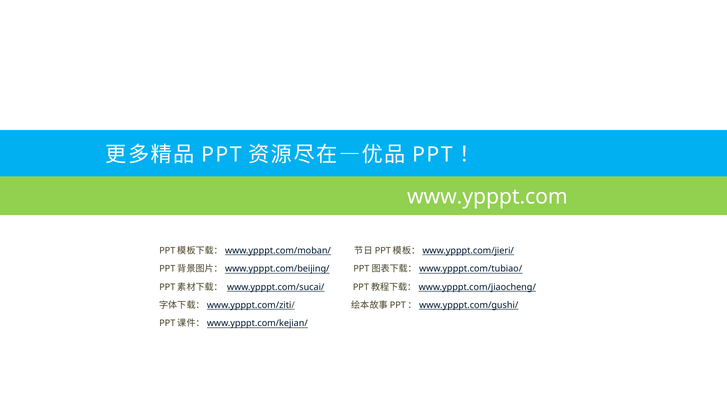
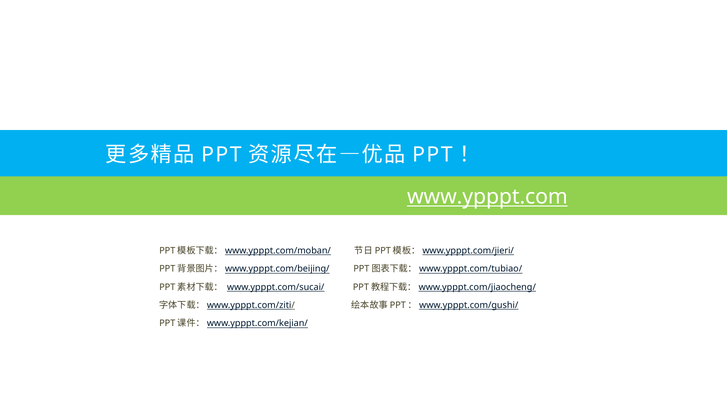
www.ypppt.com underline: none -> present
